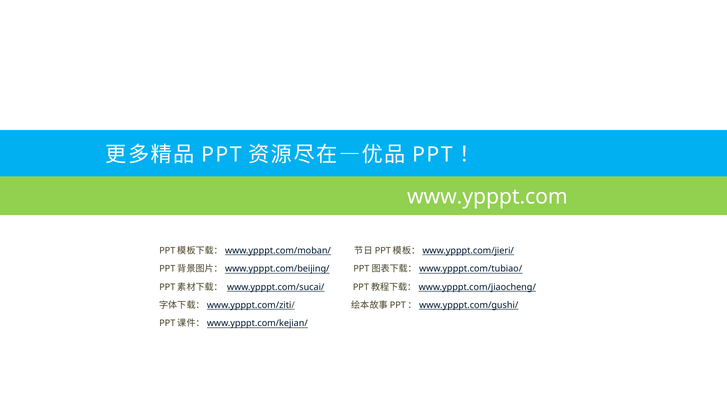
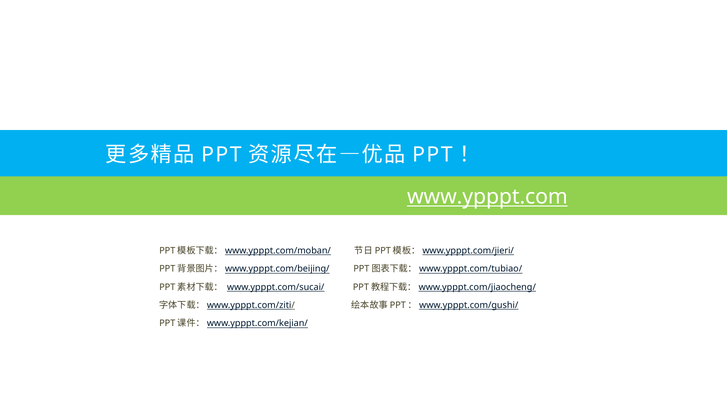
www.ypppt.com underline: none -> present
